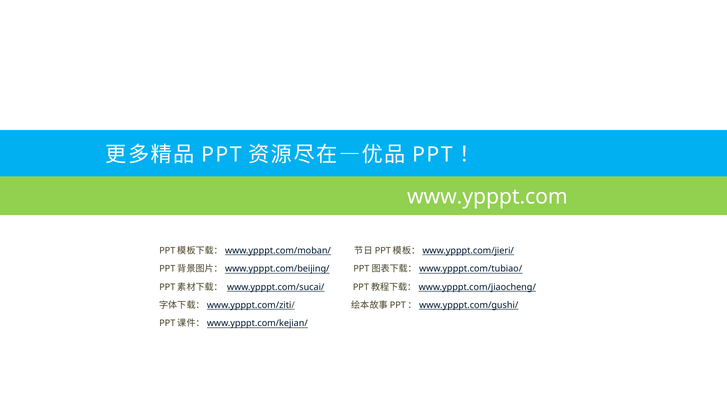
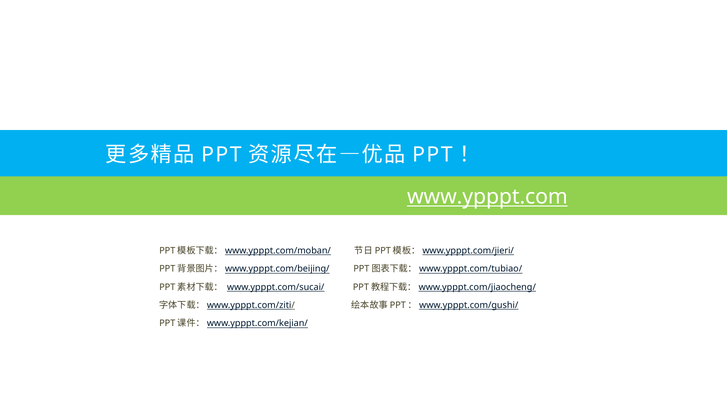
www.ypppt.com underline: none -> present
